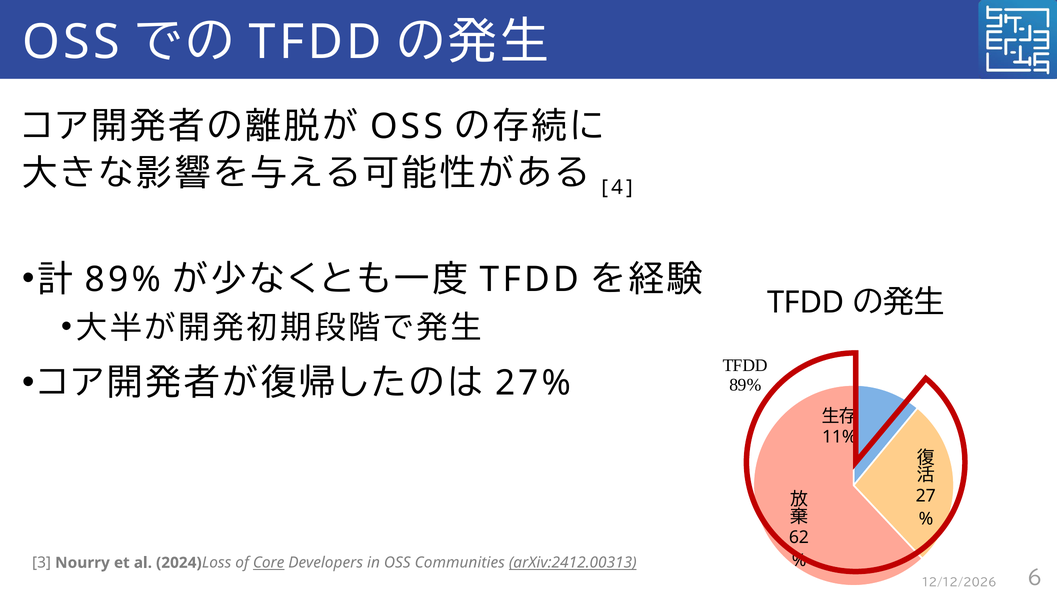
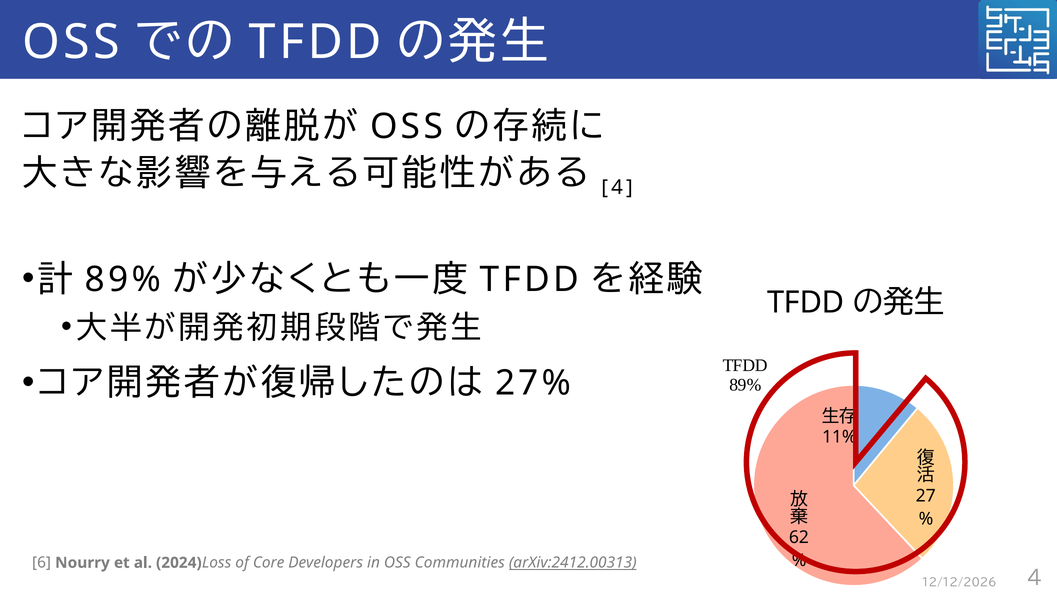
3: 3 -> 6
Core underline: present -> none
6 at (1035, 578): 6 -> 4
